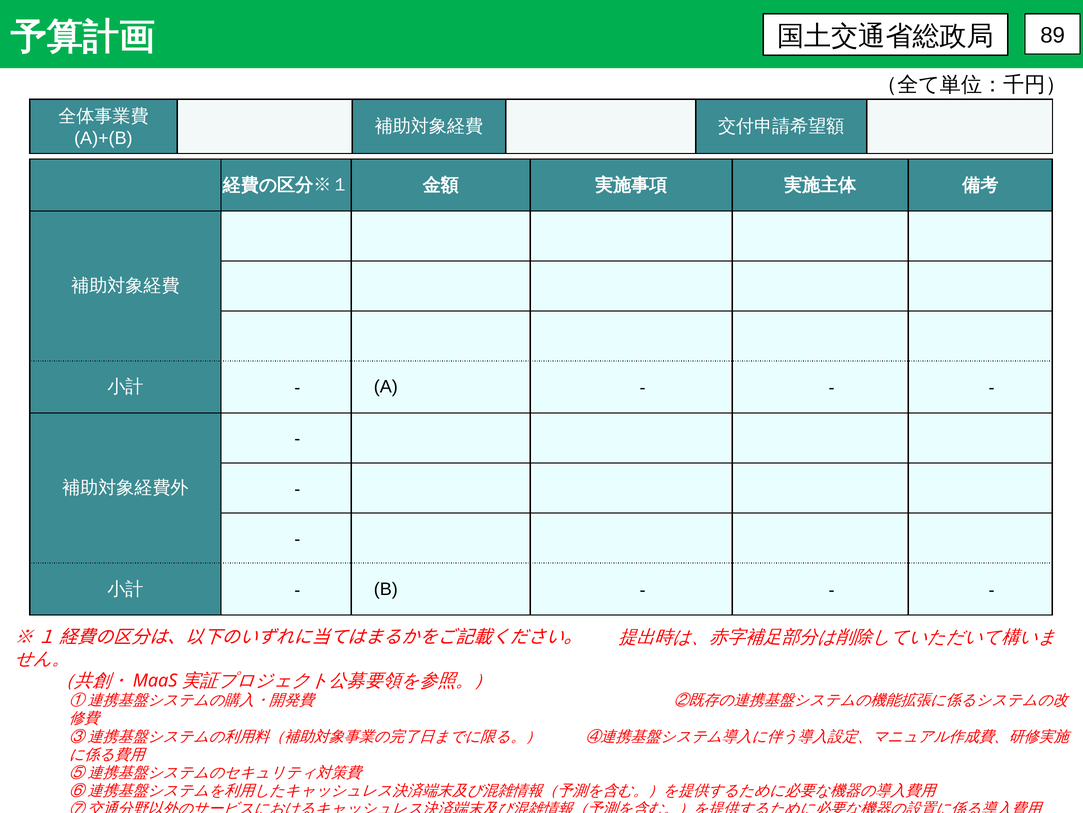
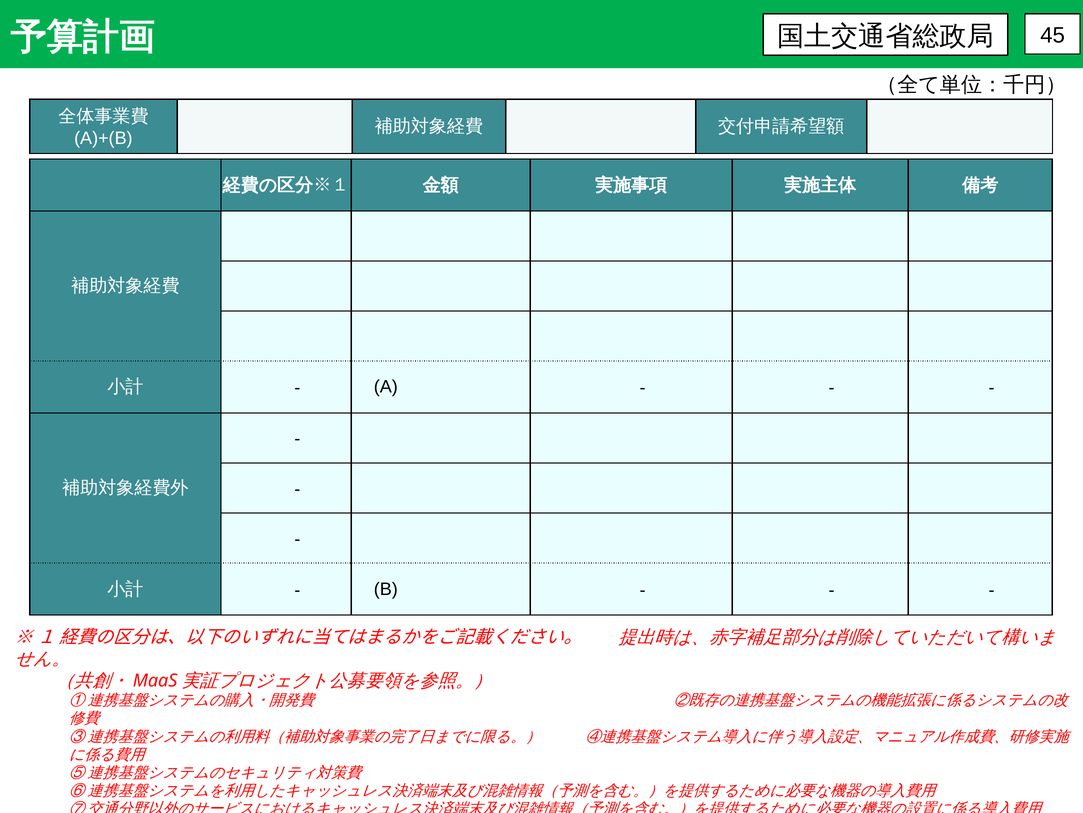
89: 89 -> 45
